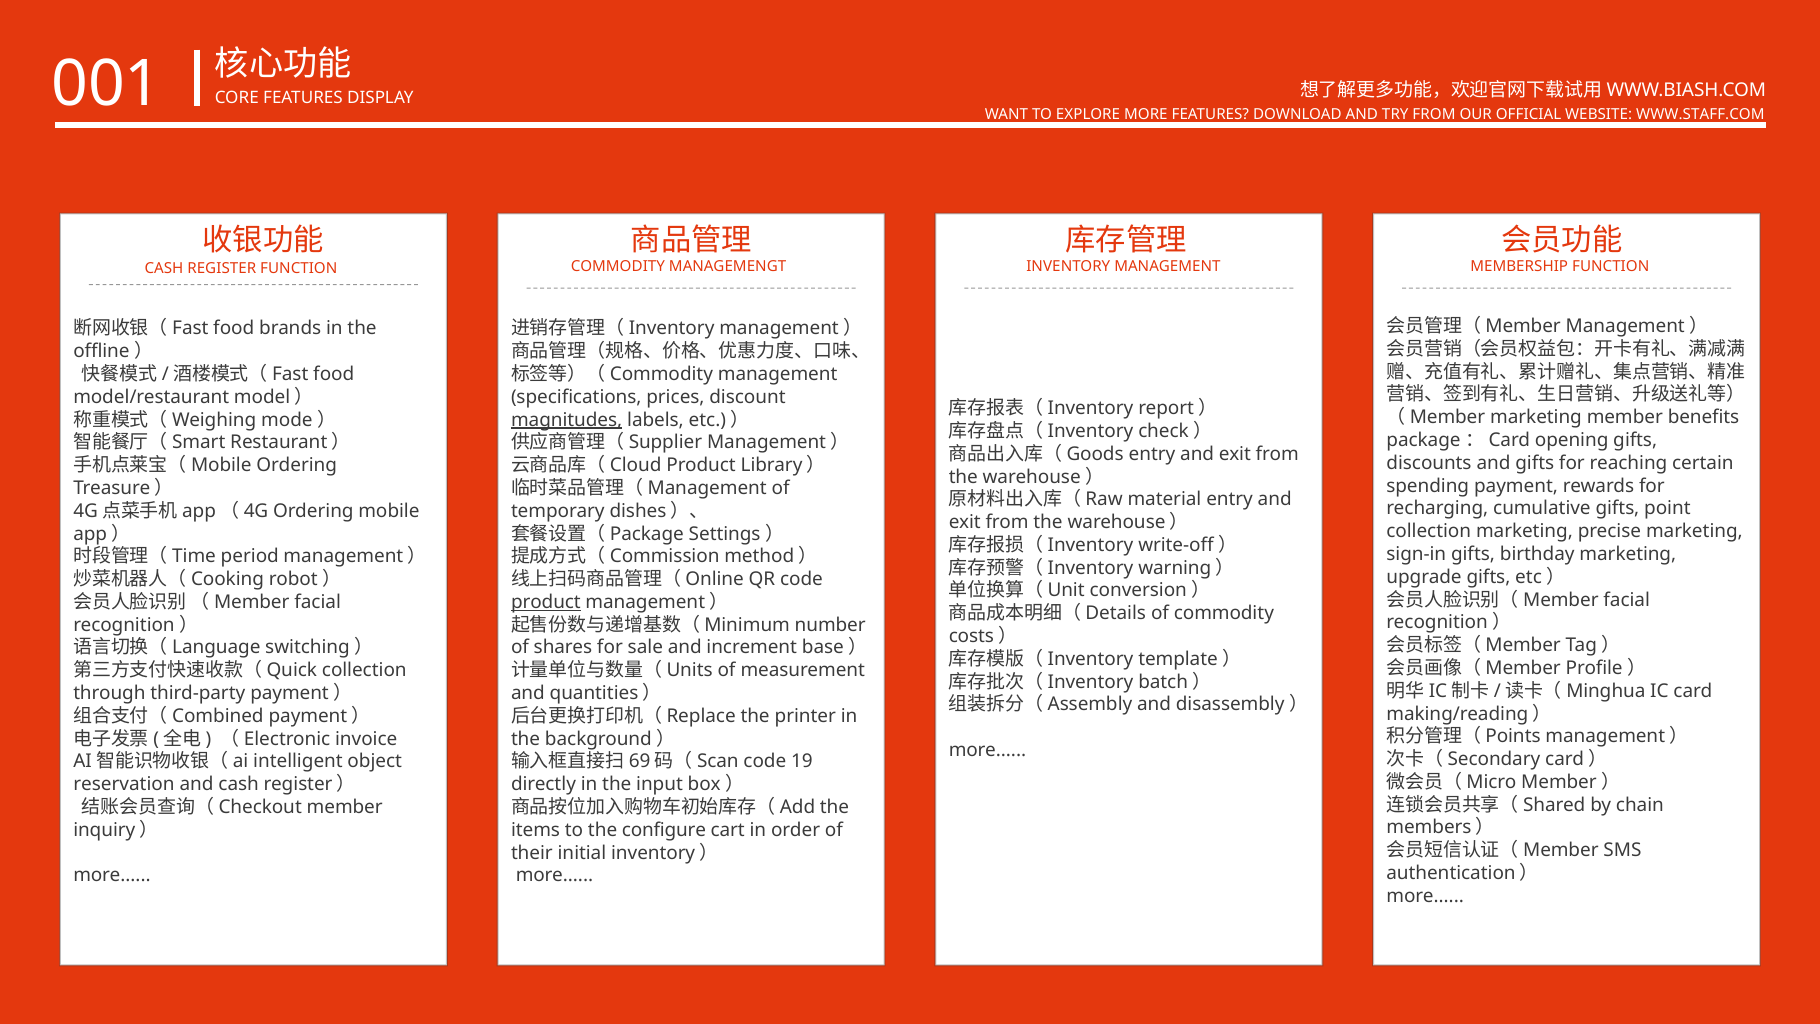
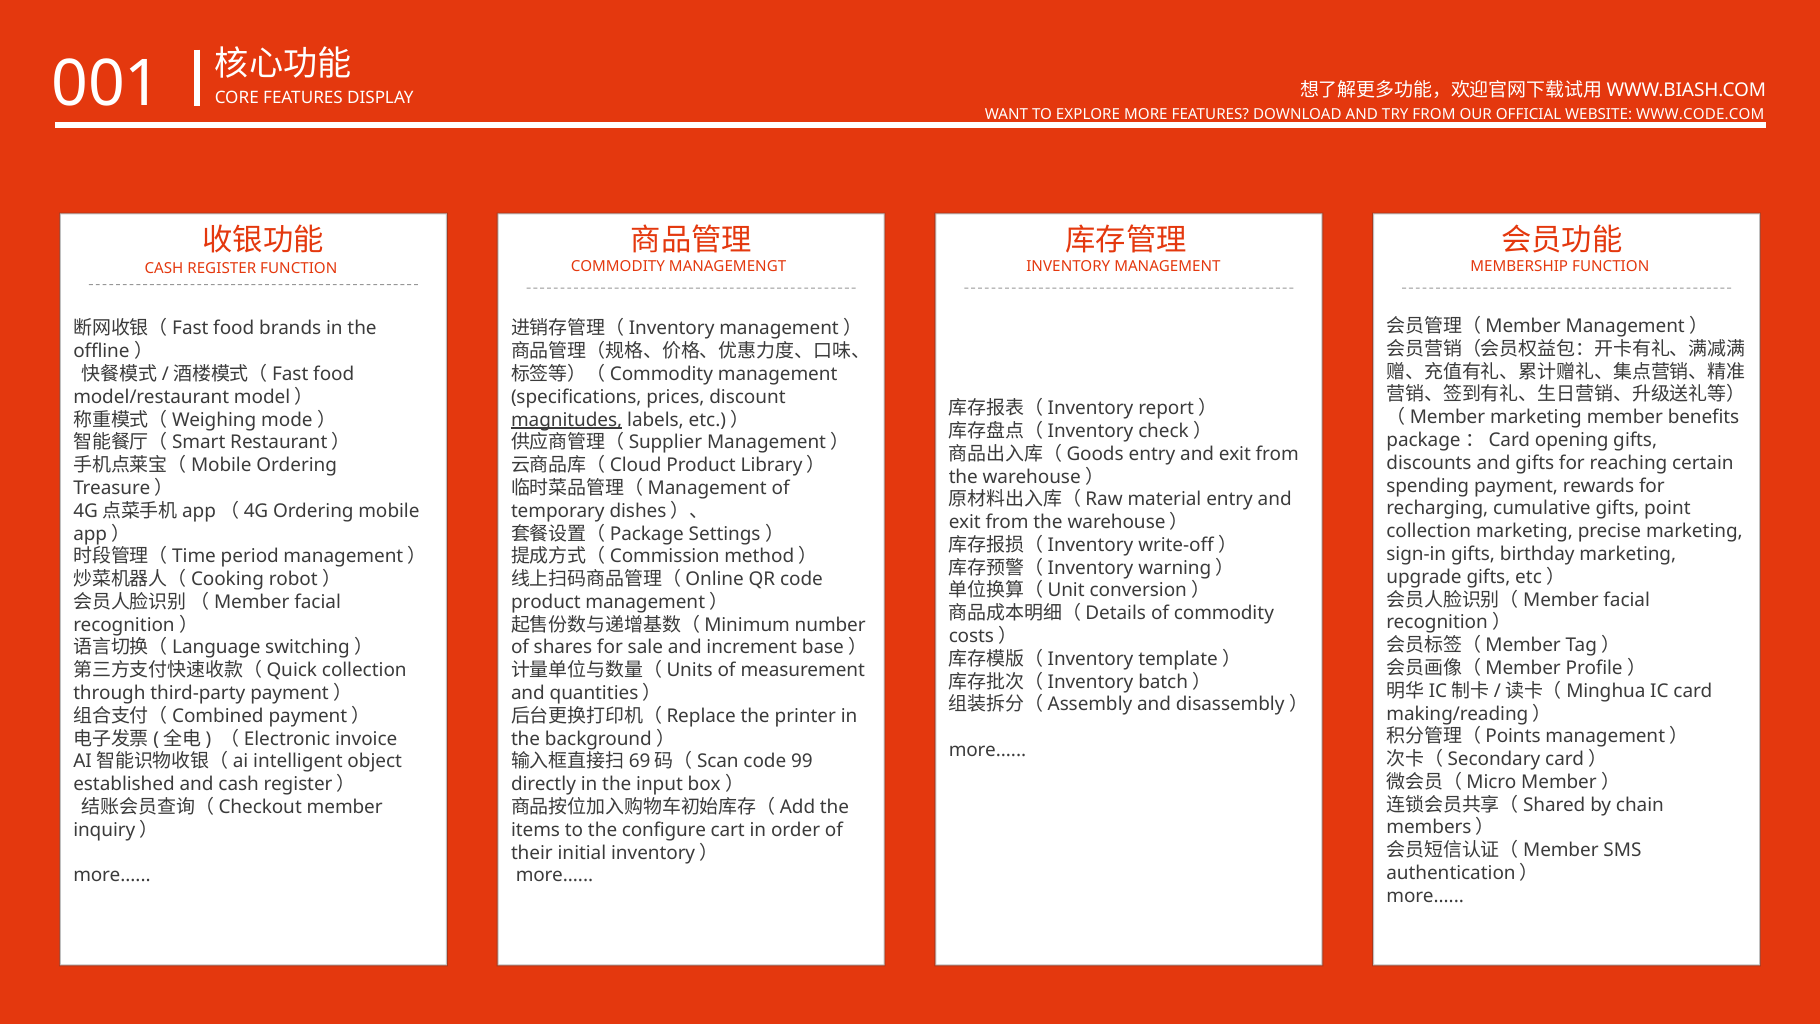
WWW.STAFF.COM: WWW.STAFF.COM -> WWW.CODE.COM
product at (546, 602) underline: present -> none
19: 19 -> 99
reservation: reservation -> established
